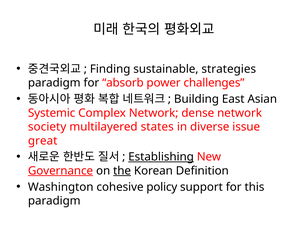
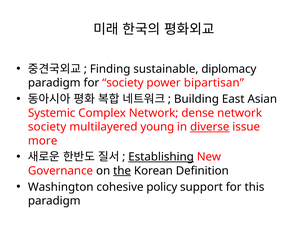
strategies: strategies -> diplomacy
for absorb: absorb -> society
challenges: challenges -> bipartisan
states: states -> young
diverse underline: none -> present
great: great -> more
Governance underline: present -> none
